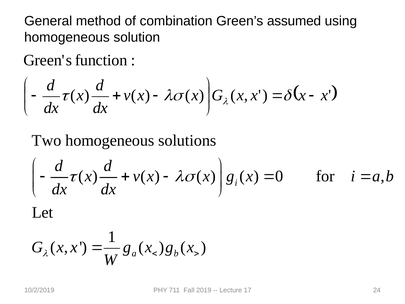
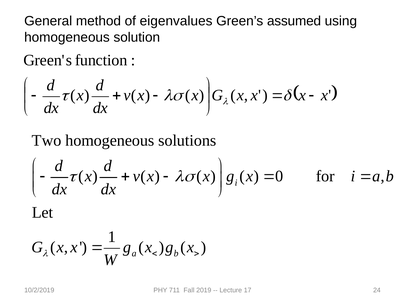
combination: combination -> eigenvalues
